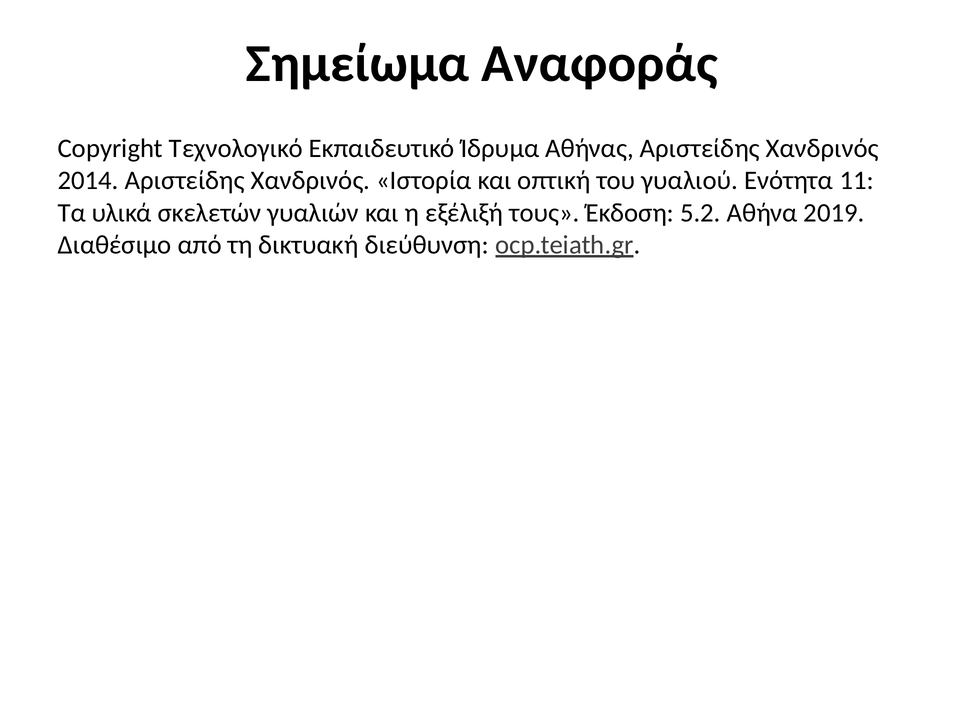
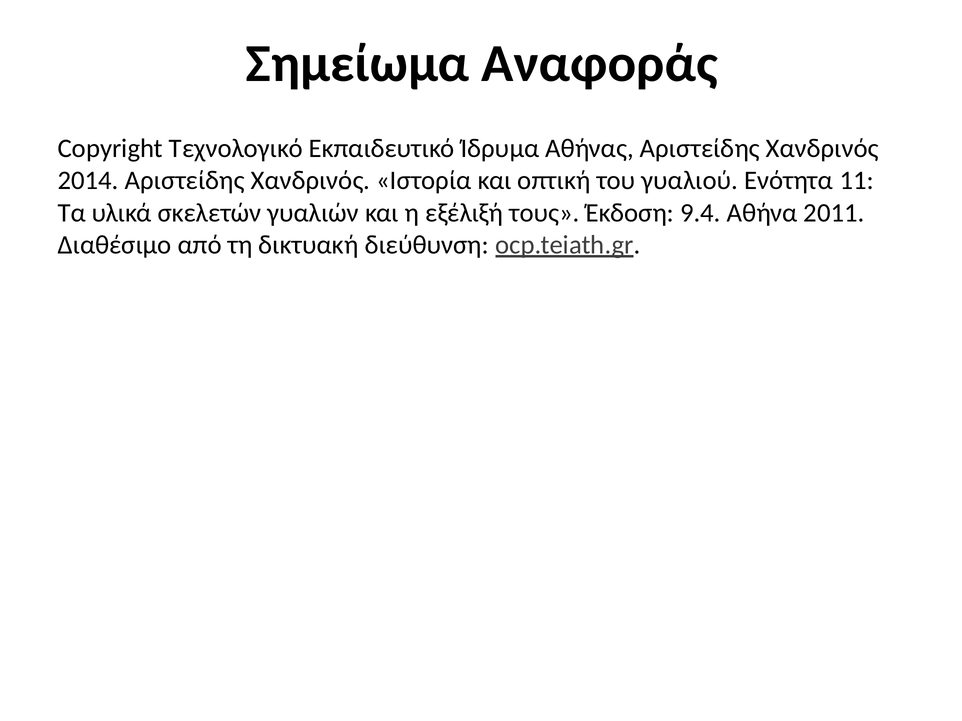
5.2: 5.2 -> 9.4
2019: 2019 -> 2011
